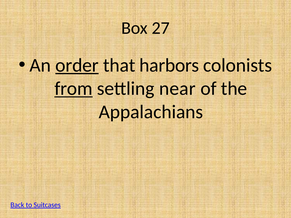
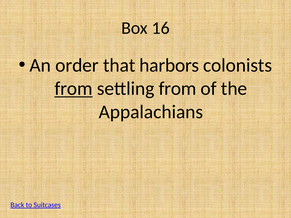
27: 27 -> 16
order underline: present -> none
settling near: near -> from
